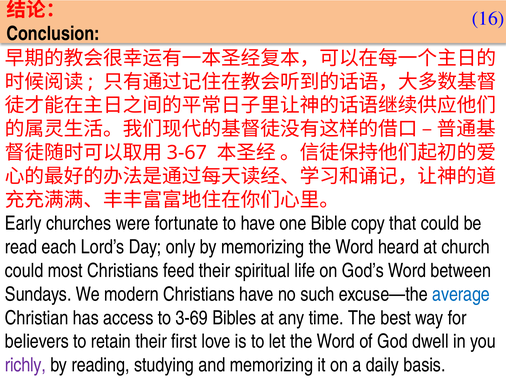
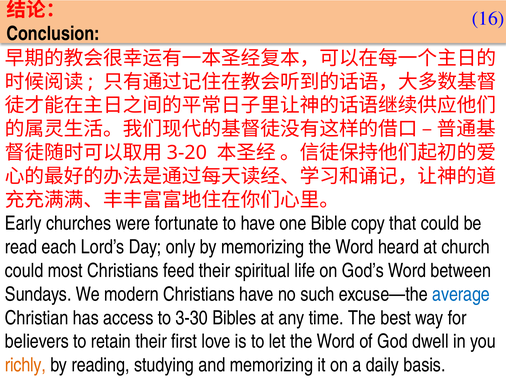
3-67: 3-67 -> 3-20
3-69: 3-69 -> 3-30
richly colour: purple -> orange
